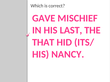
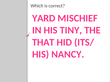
GAVE: GAVE -> YARD
LAST: LAST -> TINY
